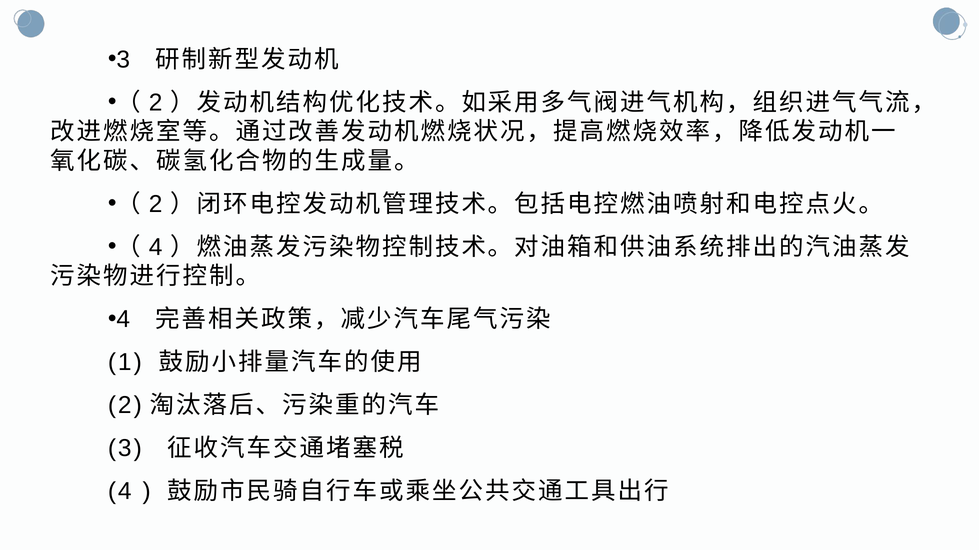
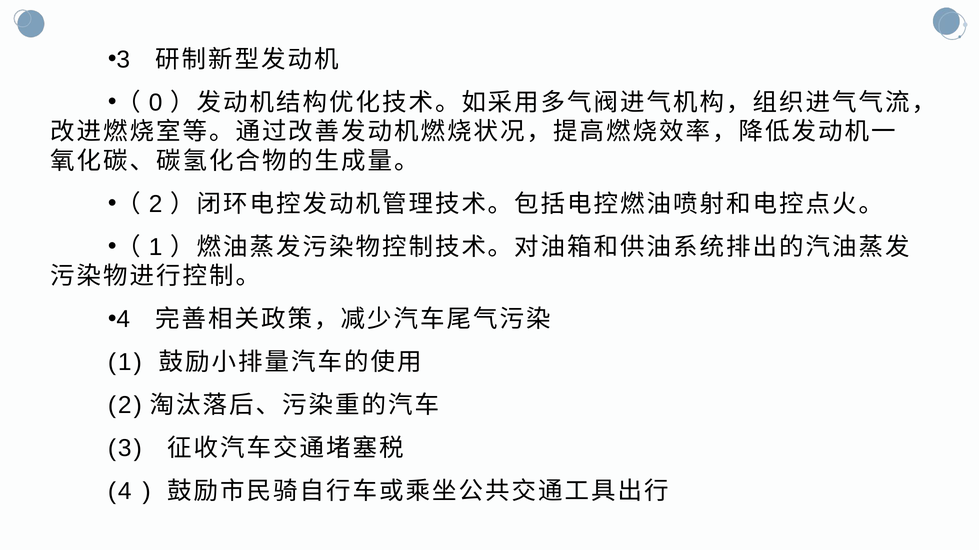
2 at (156, 103): 2 -> 0
4 at (156, 247): 4 -> 1
